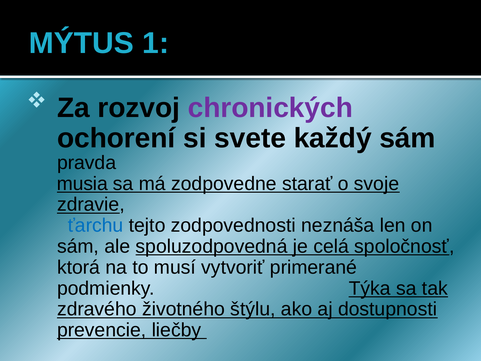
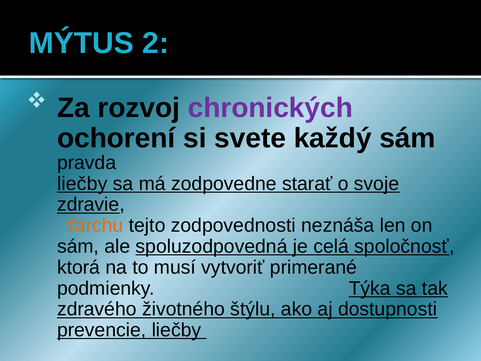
1: 1 -> 2
musia at (82, 183): musia -> liečby
ťarchu colour: blue -> orange
